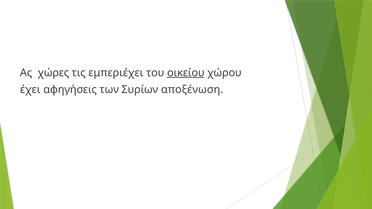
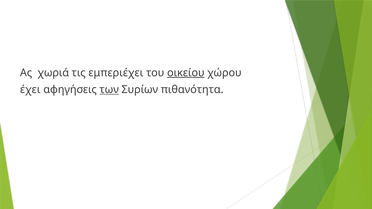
χώρες: χώρες -> χωριά
των underline: none -> present
αποξένωση: αποξένωση -> πιθανότητα
